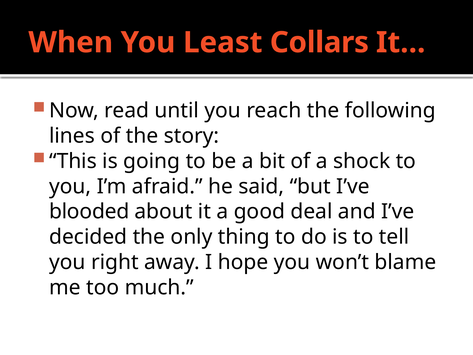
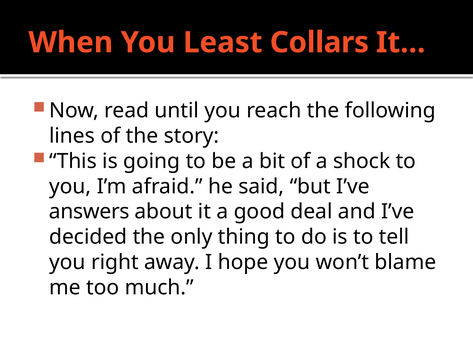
blooded: blooded -> answers
